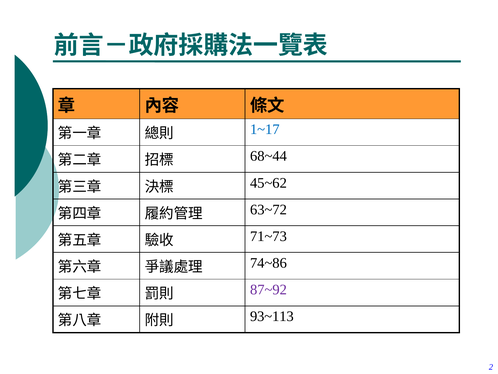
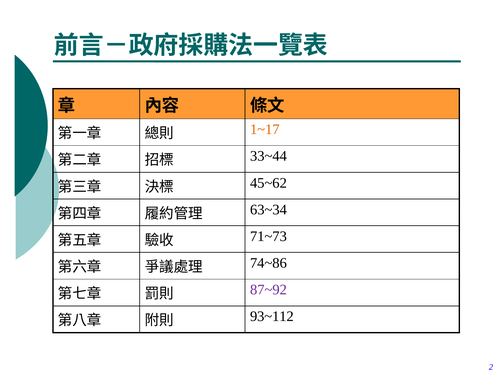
1~17 colour: blue -> orange
68~44: 68~44 -> 33~44
63~72: 63~72 -> 63~34
93~113: 93~113 -> 93~112
